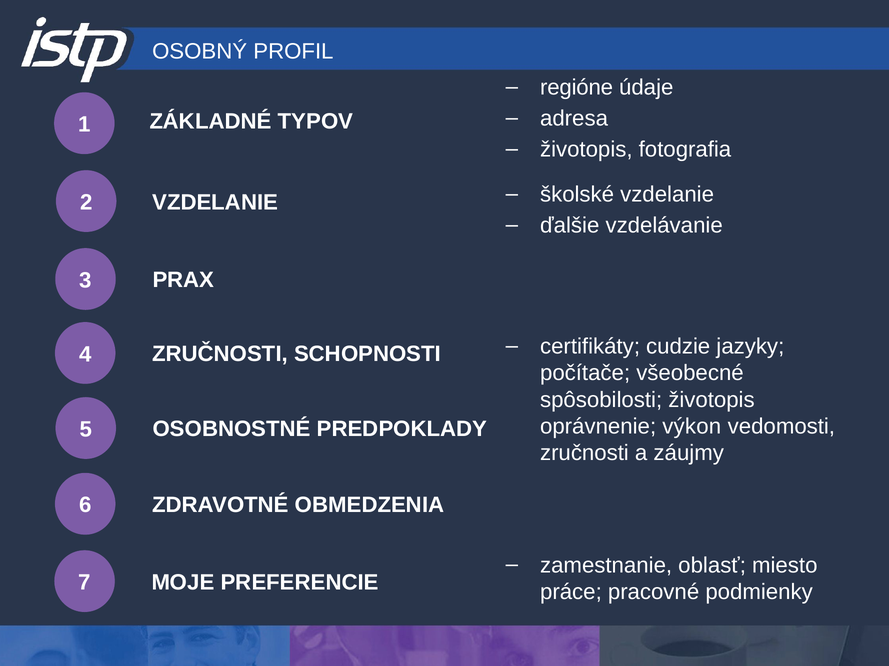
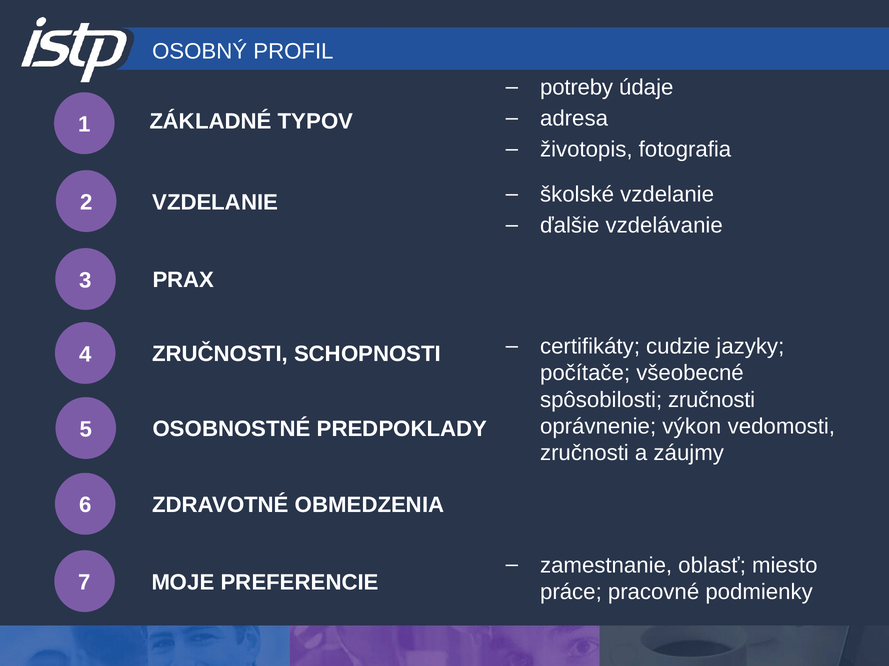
regióne: regióne -> potreby
spôsobilosti životopis: životopis -> zručnosti
